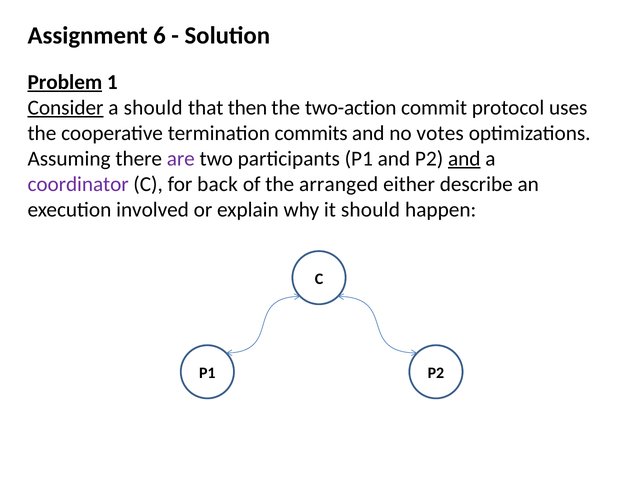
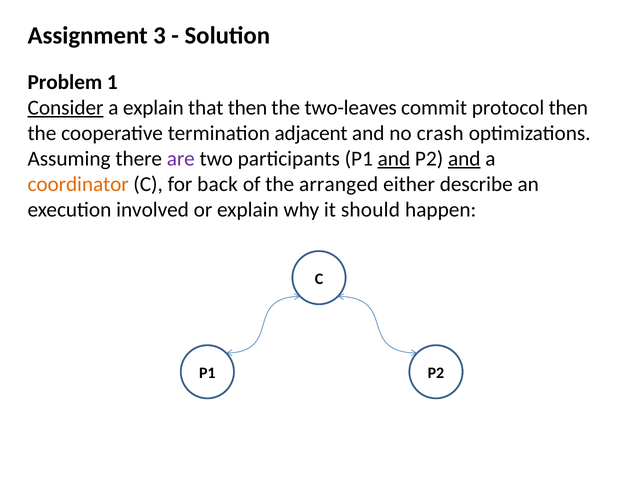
6: 6 -> 3
Problem underline: present -> none
a should: should -> explain
two-action: two-action -> two-leaves
protocol uses: uses -> then
commits: commits -> adjacent
votes: votes -> crash
and at (394, 159) underline: none -> present
coordinator colour: purple -> orange
